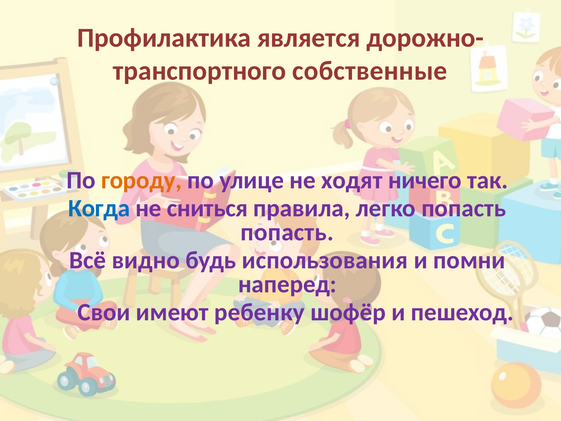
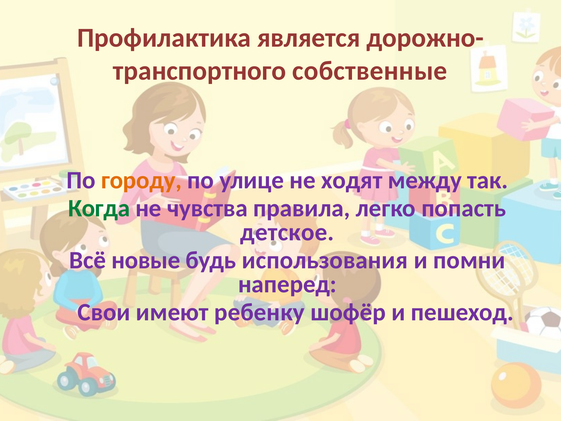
ничего: ничего -> между
Когда colour: blue -> green
сниться: сниться -> чувства
попасть at (287, 232): попасть -> детское
видно: видно -> новые
